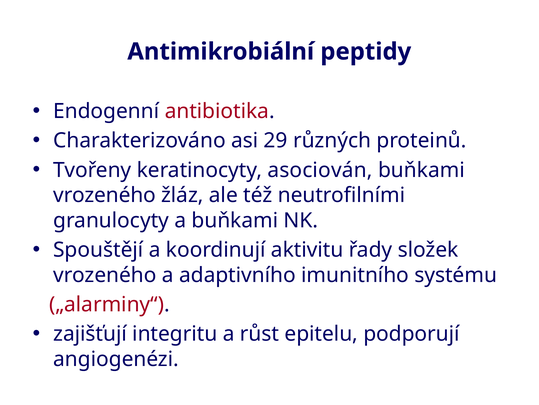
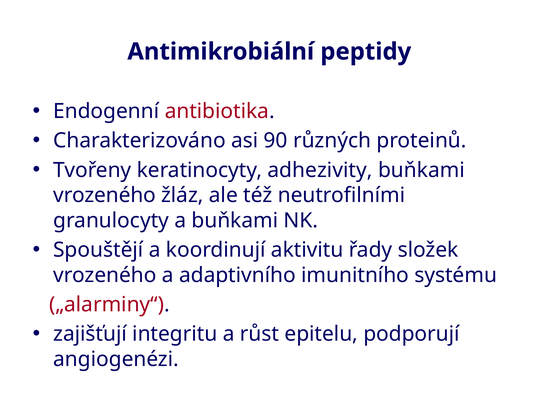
29: 29 -> 90
asociován: asociován -> adhezivity
